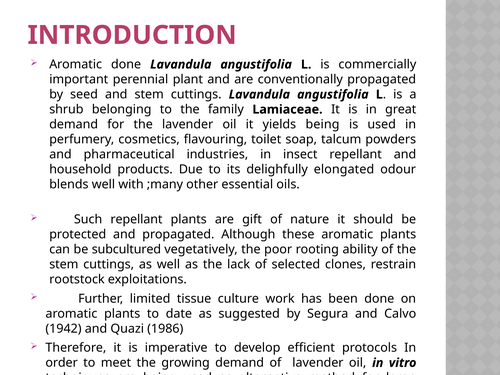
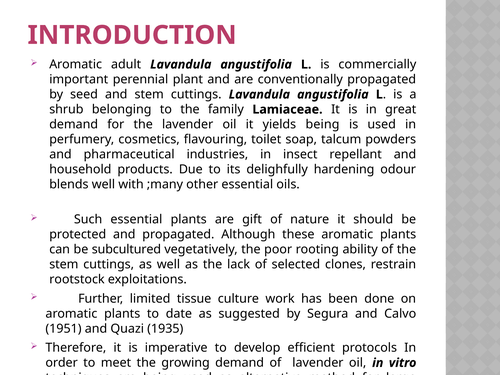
Aromatic done: done -> adult
elongated: elongated -> hardening
Such repellant: repellant -> essential
1942: 1942 -> 1951
1986: 1986 -> 1935
